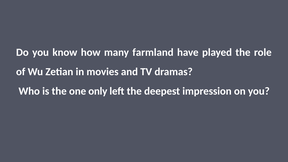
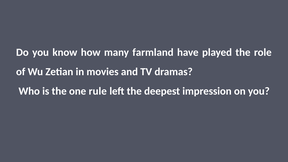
only: only -> rule
